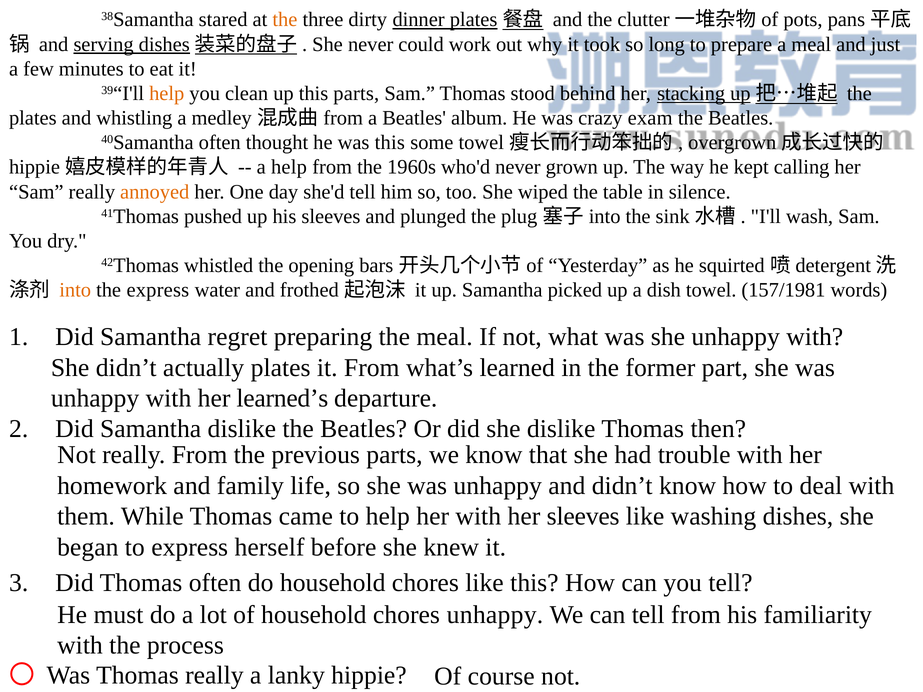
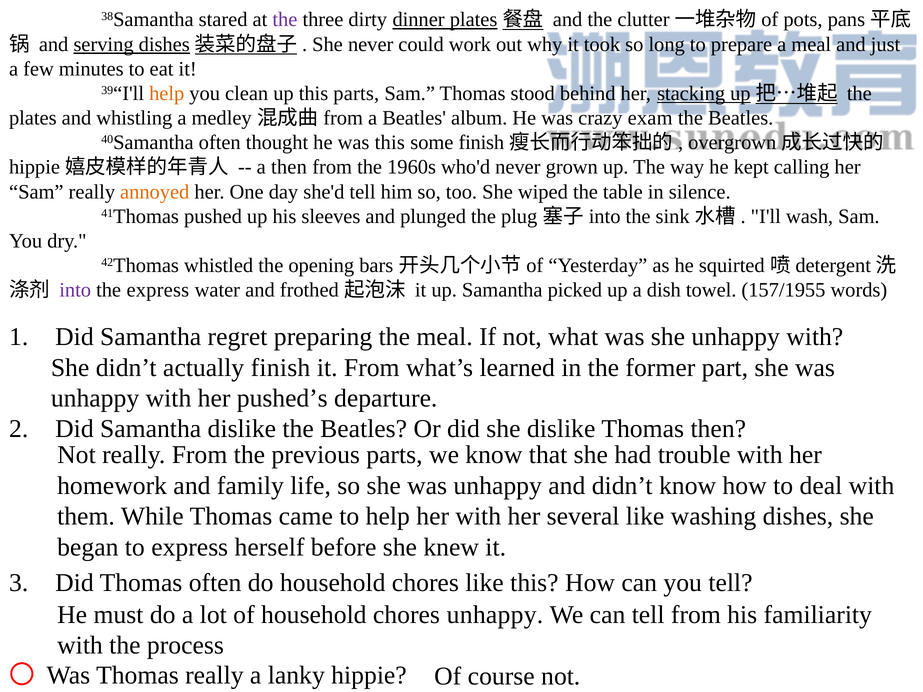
the at (285, 20) colour: orange -> purple
some towel: towel -> finish
a help: help -> then
into colour: orange -> purple
157/1981: 157/1981 -> 157/1955
actually plates: plates -> finish
learned’s: learned’s -> pushed’s
her sleeves: sleeves -> several
